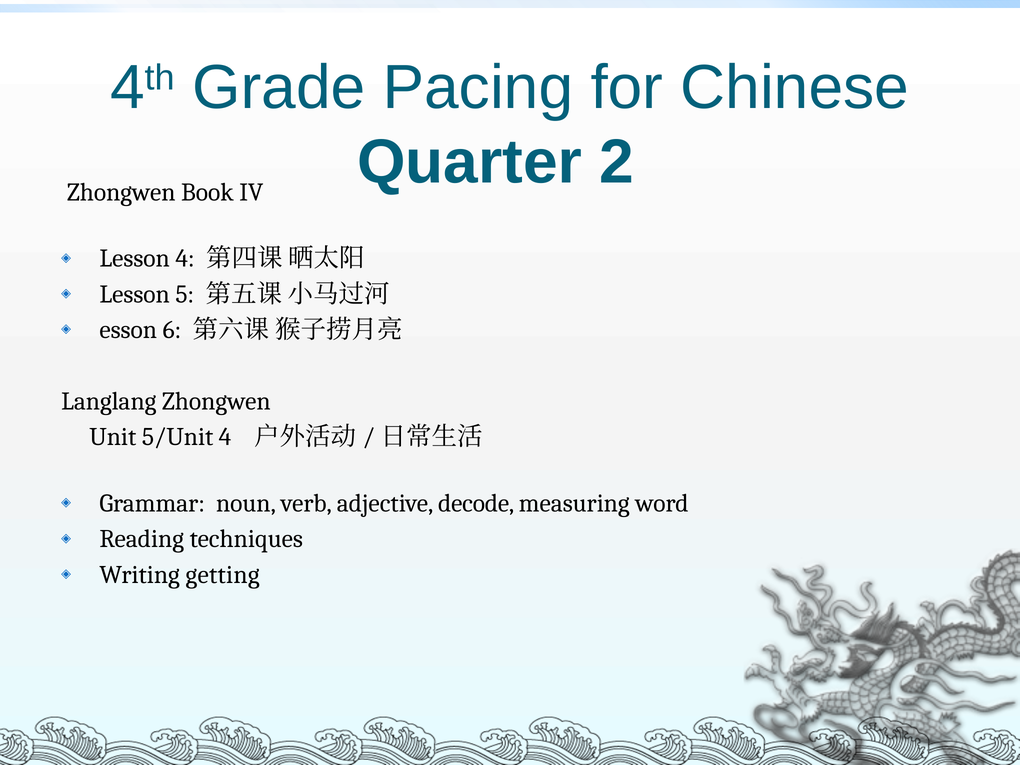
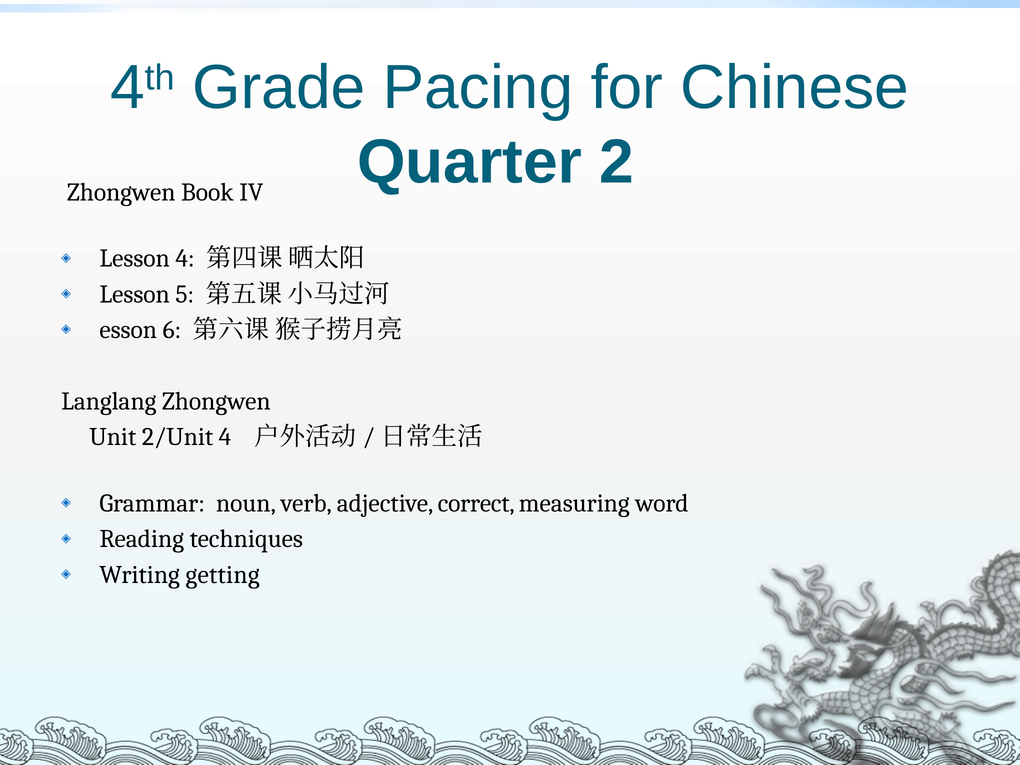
5/Unit: 5/Unit -> 2/Unit
decode: decode -> correct
